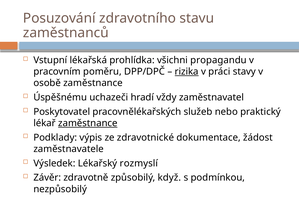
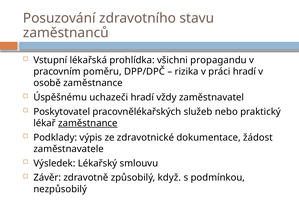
rizika underline: present -> none
práci stavy: stavy -> hradí
rozmyslí: rozmyslí -> smlouvu
